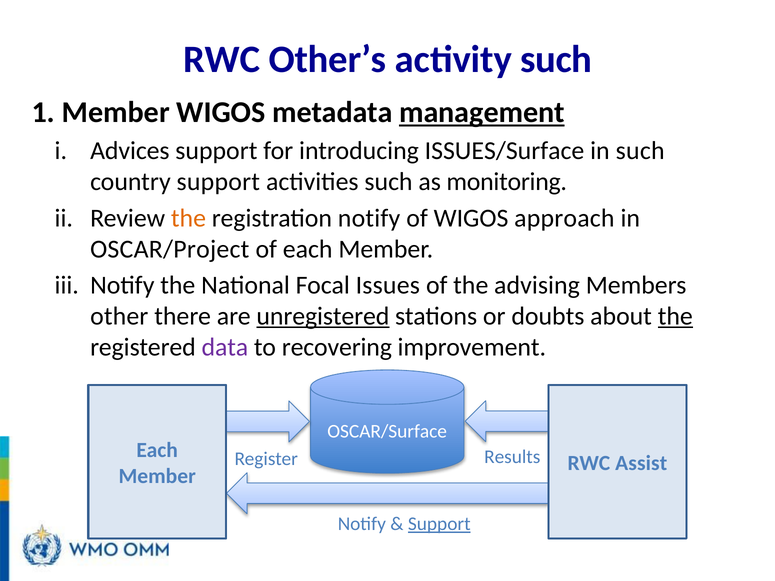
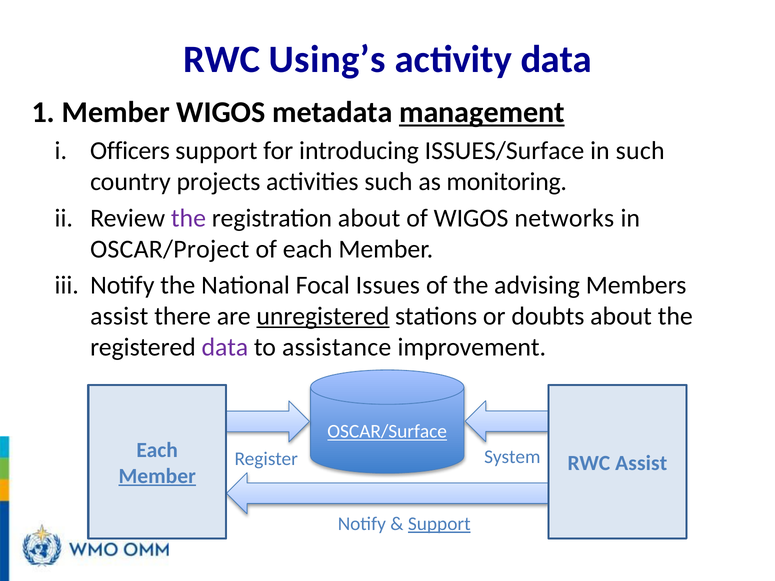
Other’s: Other’s -> Using’s
activity such: such -> data
Advices: Advices -> Officers
country support: support -> projects
the at (188, 218) colour: orange -> purple
registration notify: notify -> about
approach: approach -> networks
other at (119, 316): other -> assist
the at (675, 316) underline: present -> none
recovering: recovering -> assistance
OSCAR/Surface underline: none -> present
Results: Results -> System
Member at (157, 476) underline: none -> present
